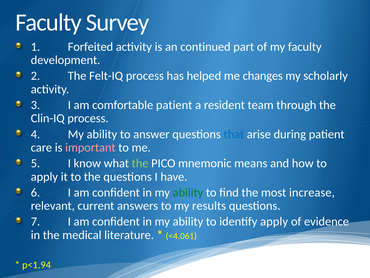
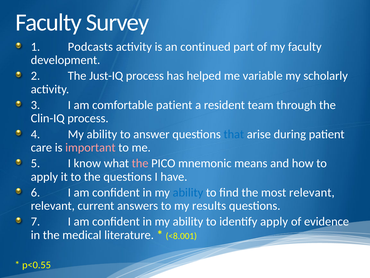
Forfeited: Forfeited -> Podcasts
Felt-IQ: Felt-IQ -> Just-IQ
changes: changes -> variable
the at (140, 163) colour: light green -> pink
ability at (188, 192) colour: green -> blue
most increase: increase -> relevant
<4.061: <4.061 -> <8.001
p<1.94: p<1.94 -> p<0.55
